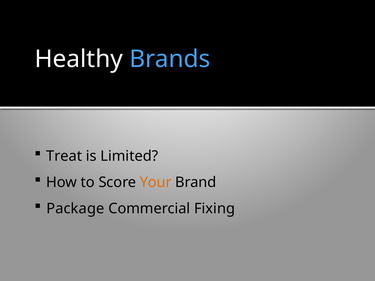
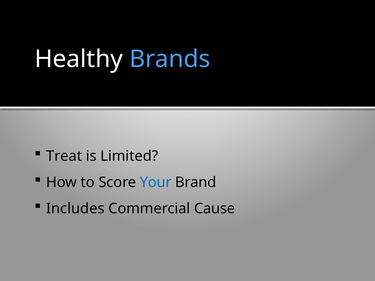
Your colour: orange -> blue
Package: Package -> Includes
Fixing: Fixing -> Cause
